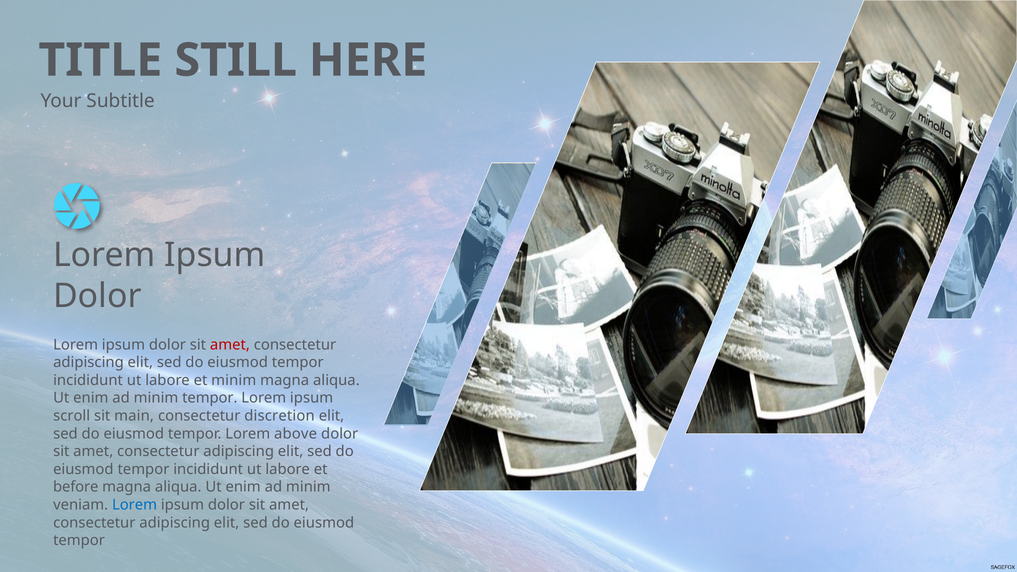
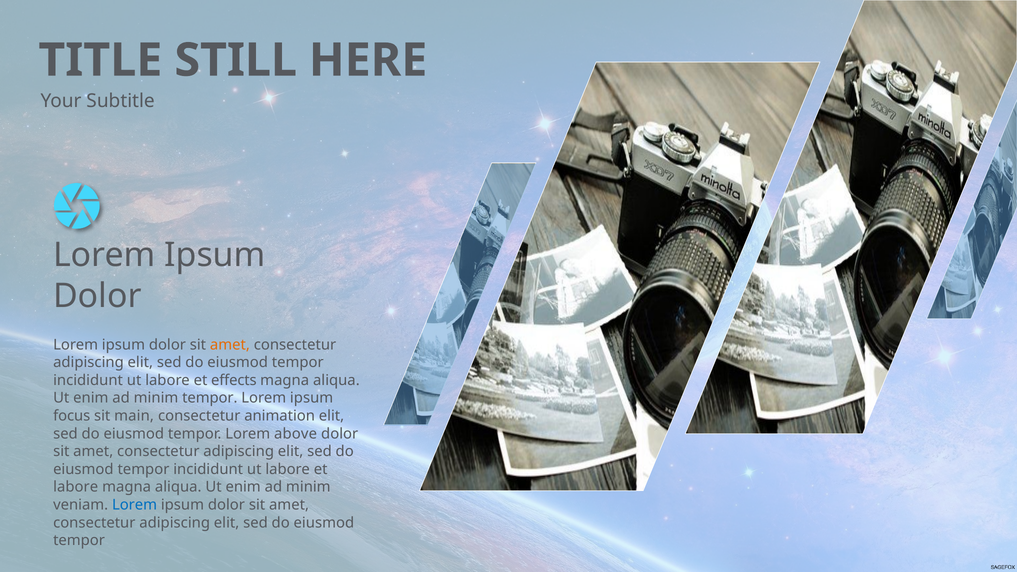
amet at (230, 345) colour: red -> orange
et minim: minim -> effects
scroll: scroll -> focus
discretion: discretion -> animation
before at (76, 487): before -> labore
